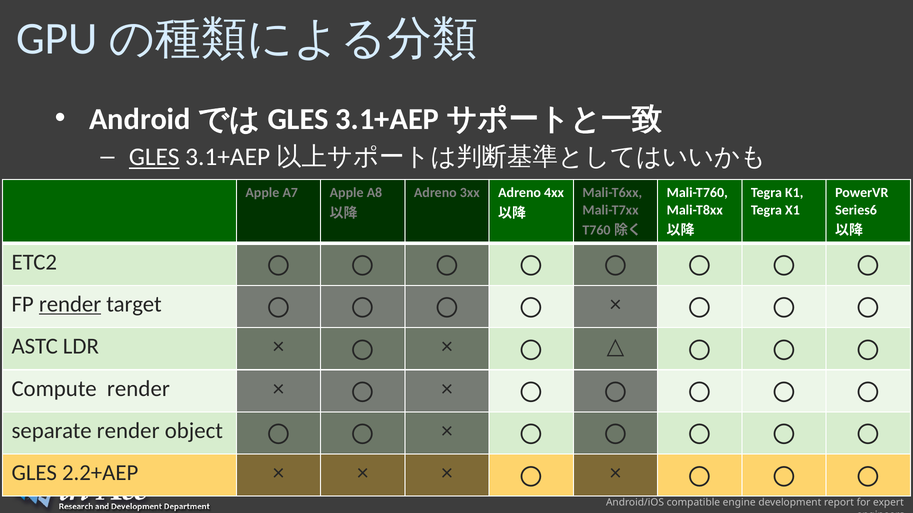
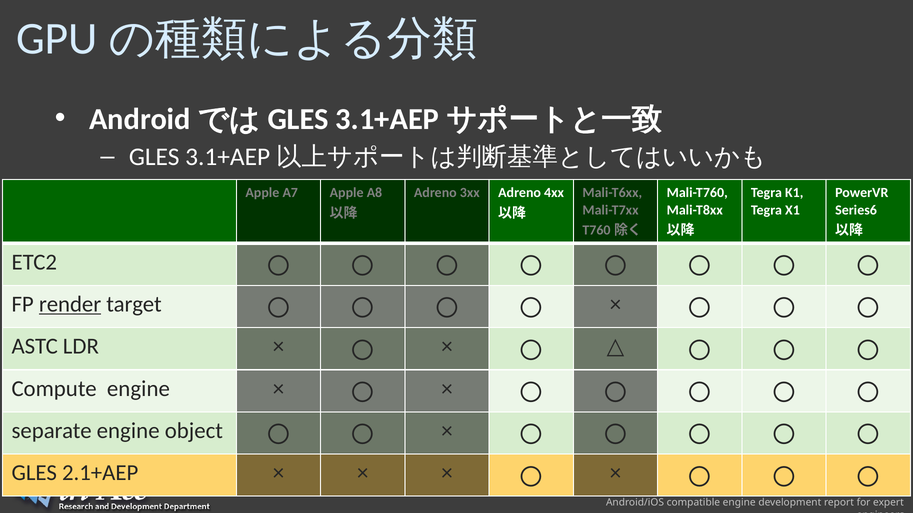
GLES at (154, 157) underline: present -> none
Compute render: render -> engine
separate render: render -> engine
2.2+AEP: 2.2+AEP -> 2.1+AEP
